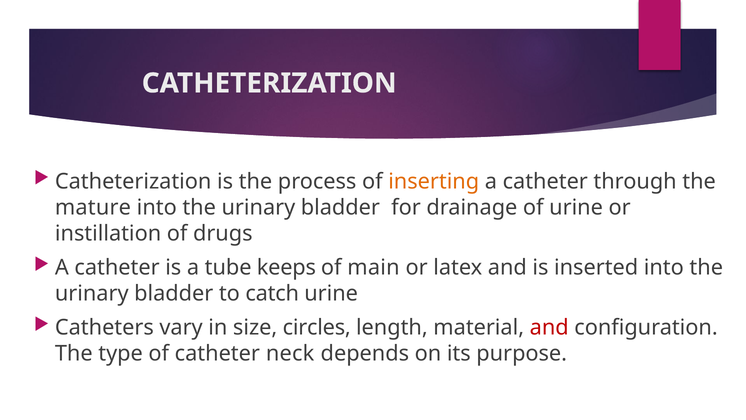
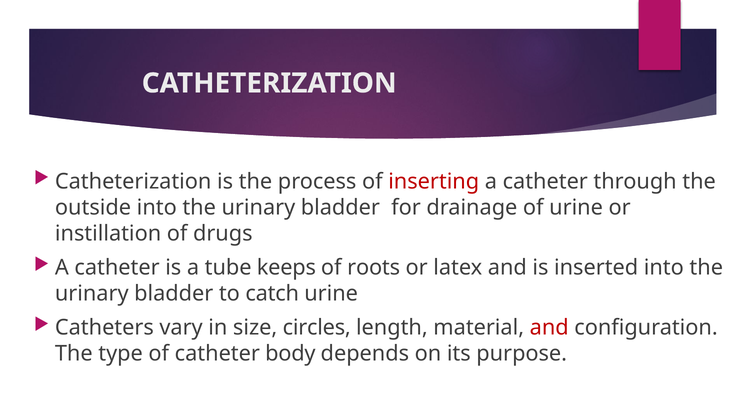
inserting colour: orange -> red
mature: mature -> outside
main: main -> roots
neck: neck -> body
